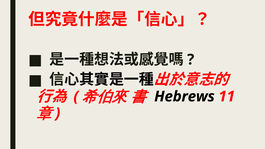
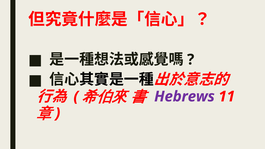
Hebrews colour: black -> purple
